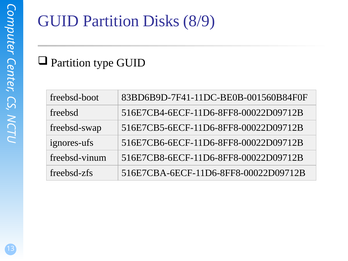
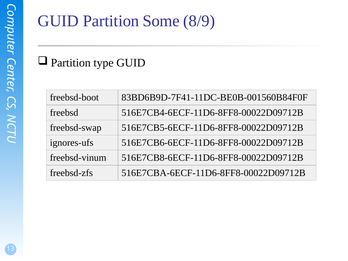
Disks: Disks -> Some
